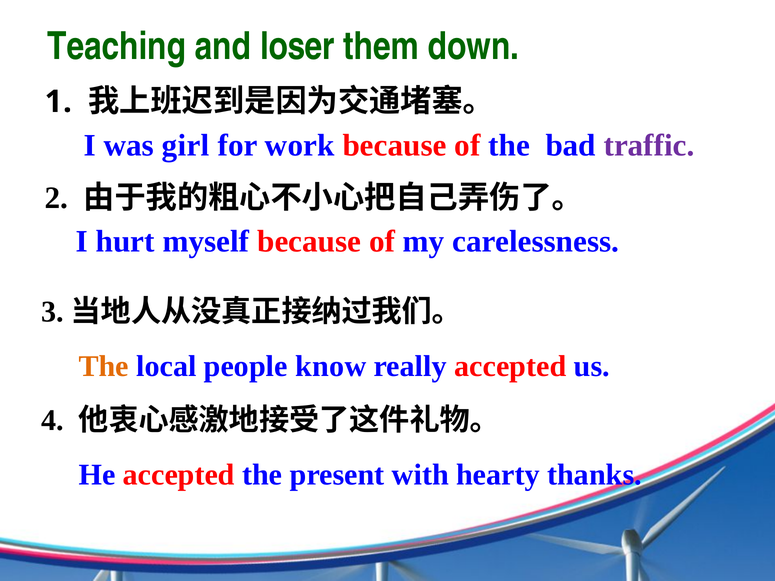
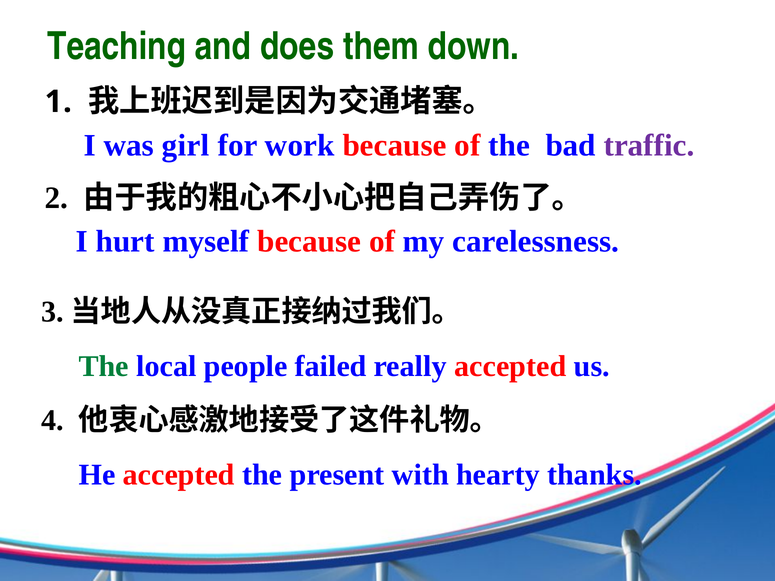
loser: loser -> does
The at (104, 366) colour: orange -> green
know: know -> failed
